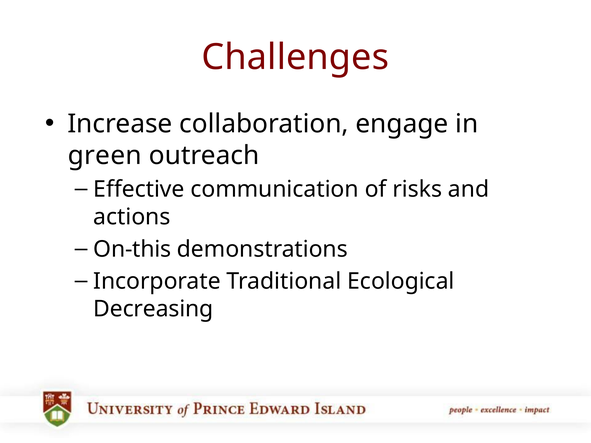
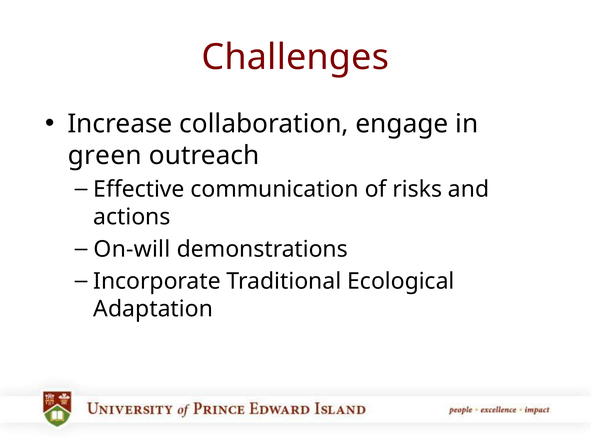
On-this: On-this -> On-will
Decreasing: Decreasing -> Adaptation
